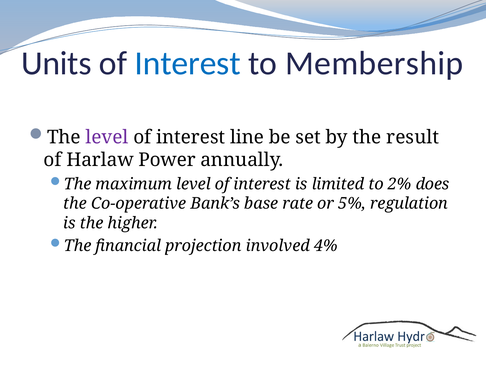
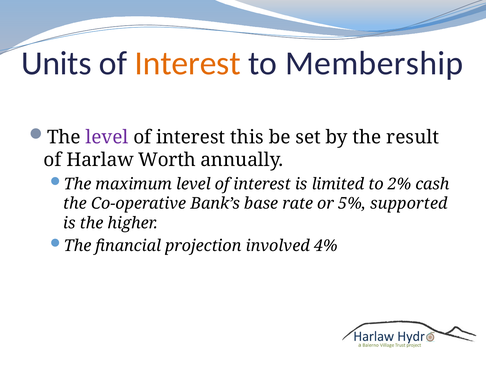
Interest at (188, 63) colour: blue -> orange
line: line -> this
Power: Power -> Worth
does: does -> cash
regulation: regulation -> supported
